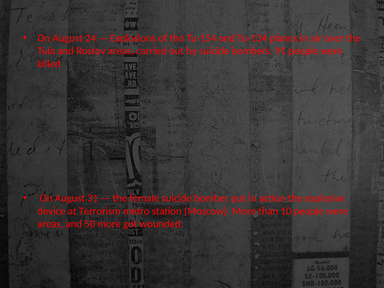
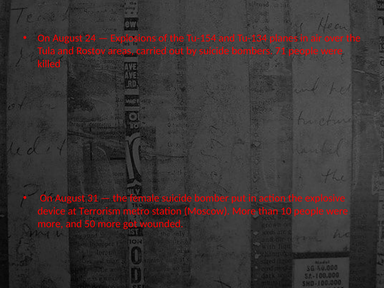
91: 91 -> 71
areas at (50, 224): areas -> more
